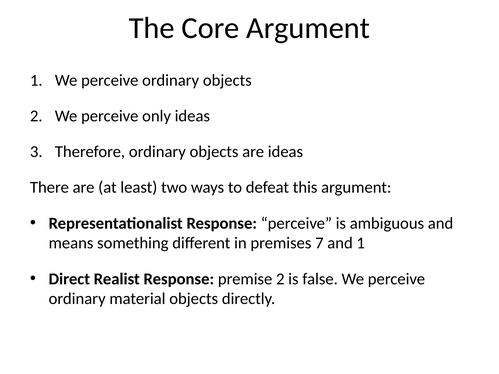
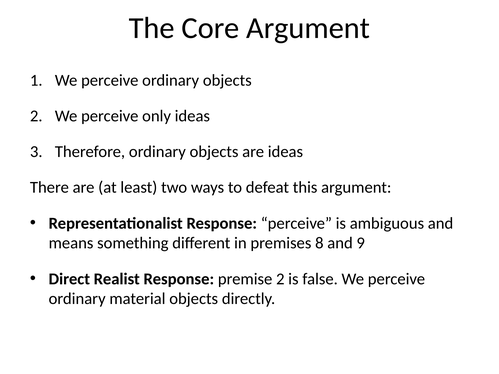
7: 7 -> 8
and 1: 1 -> 9
